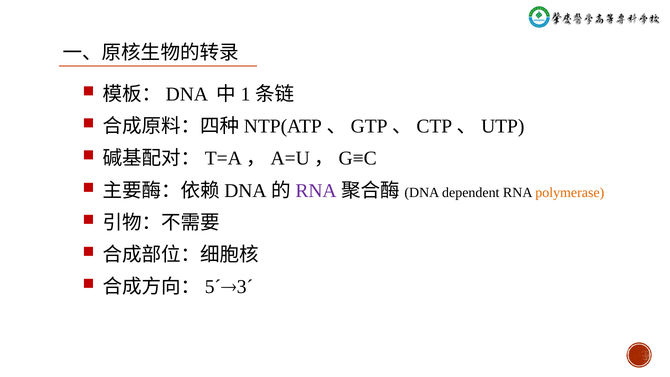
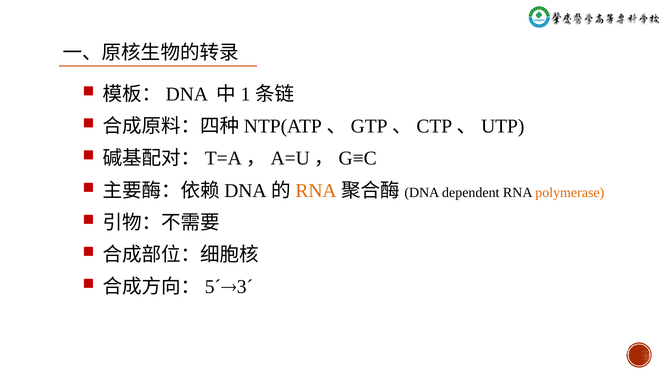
RNA at (316, 191) colour: purple -> orange
